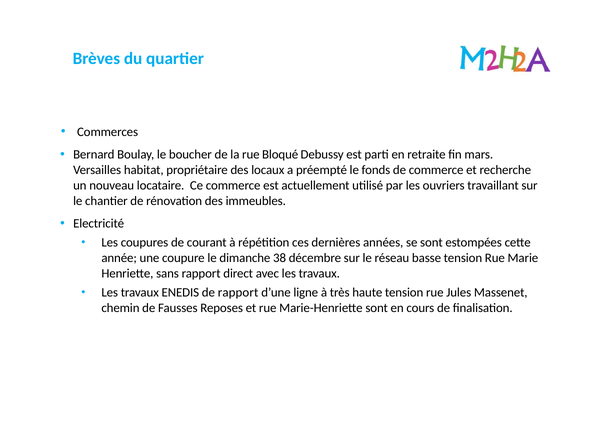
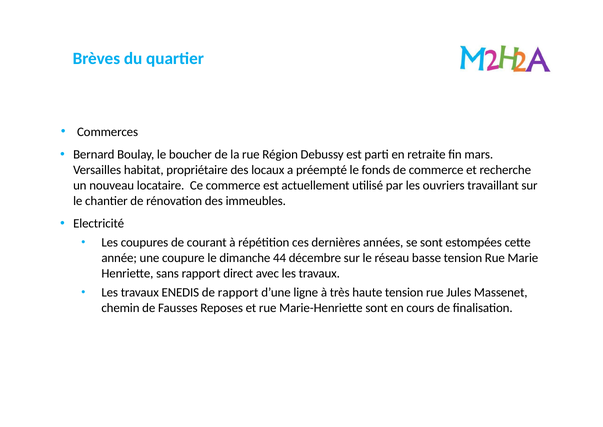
Bloqué: Bloqué -> Région
38: 38 -> 44
